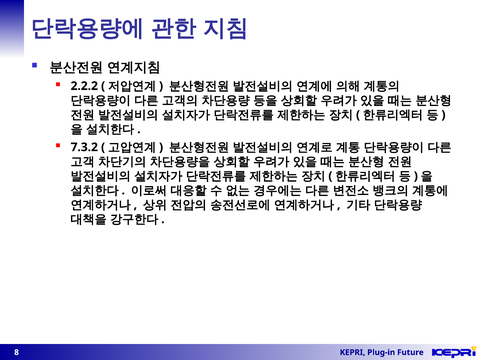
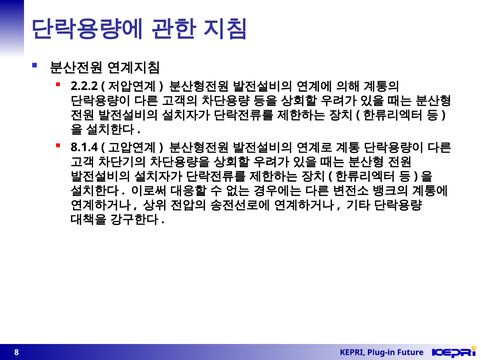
7.3.2: 7.3.2 -> 8.1.4
